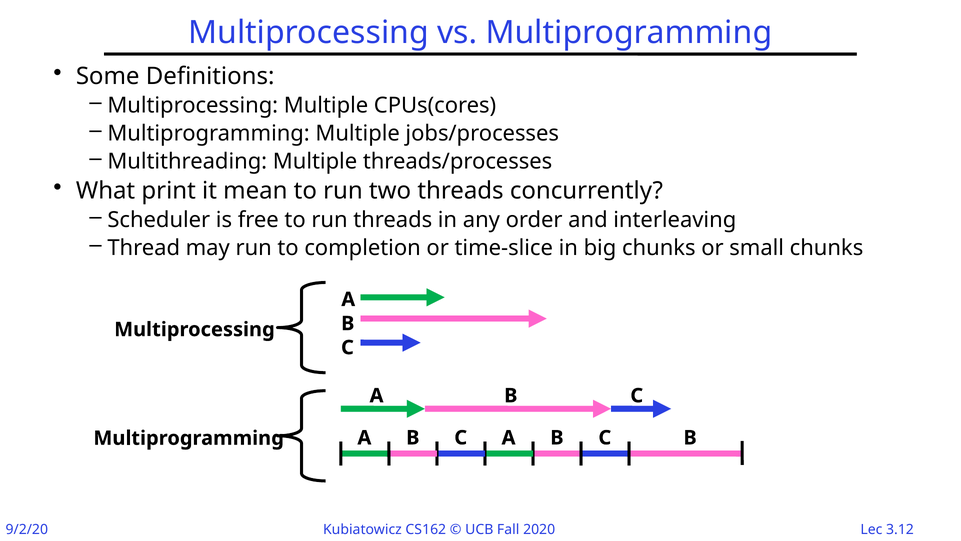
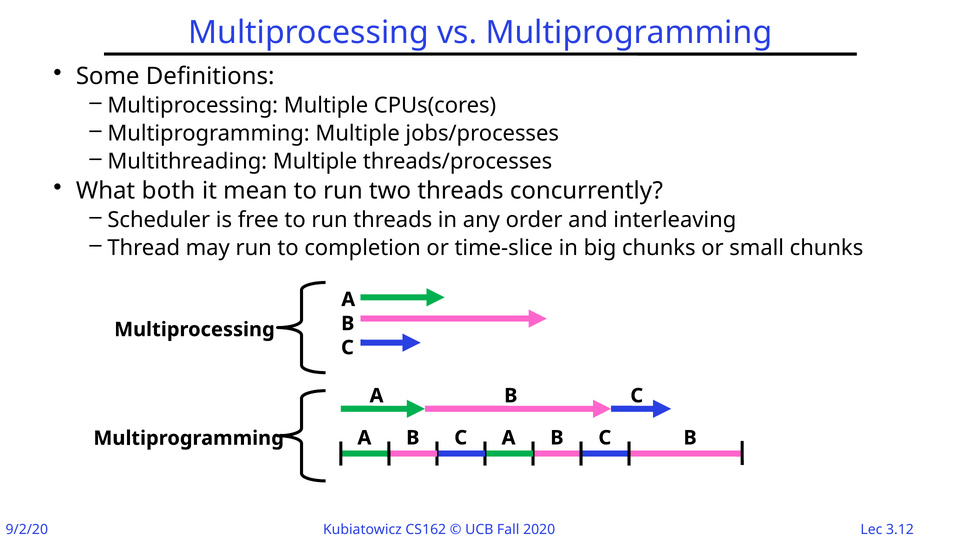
print: print -> both
